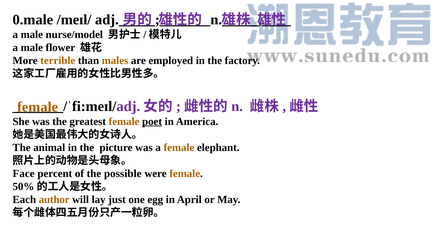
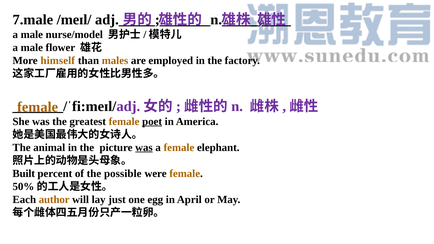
0.male: 0.male -> 7.male
terrible: terrible -> himself
was at (144, 148) underline: none -> present
Face: Face -> Built
